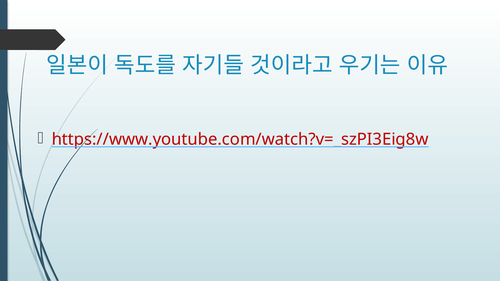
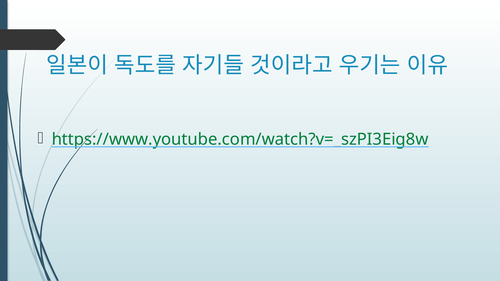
https://www.youtube.com/watch?v=_szPI3Eig8w colour: red -> green
